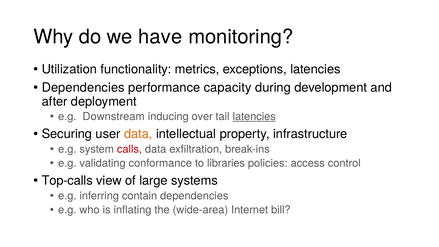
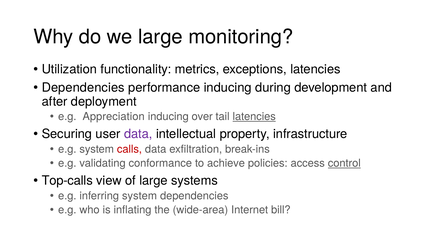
we have: have -> large
performance capacity: capacity -> inducing
Downstream: Downstream -> Appreciation
data at (138, 134) colour: orange -> purple
libraries: libraries -> achieve
control underline: none -> present
inferring contain: contain -> system
